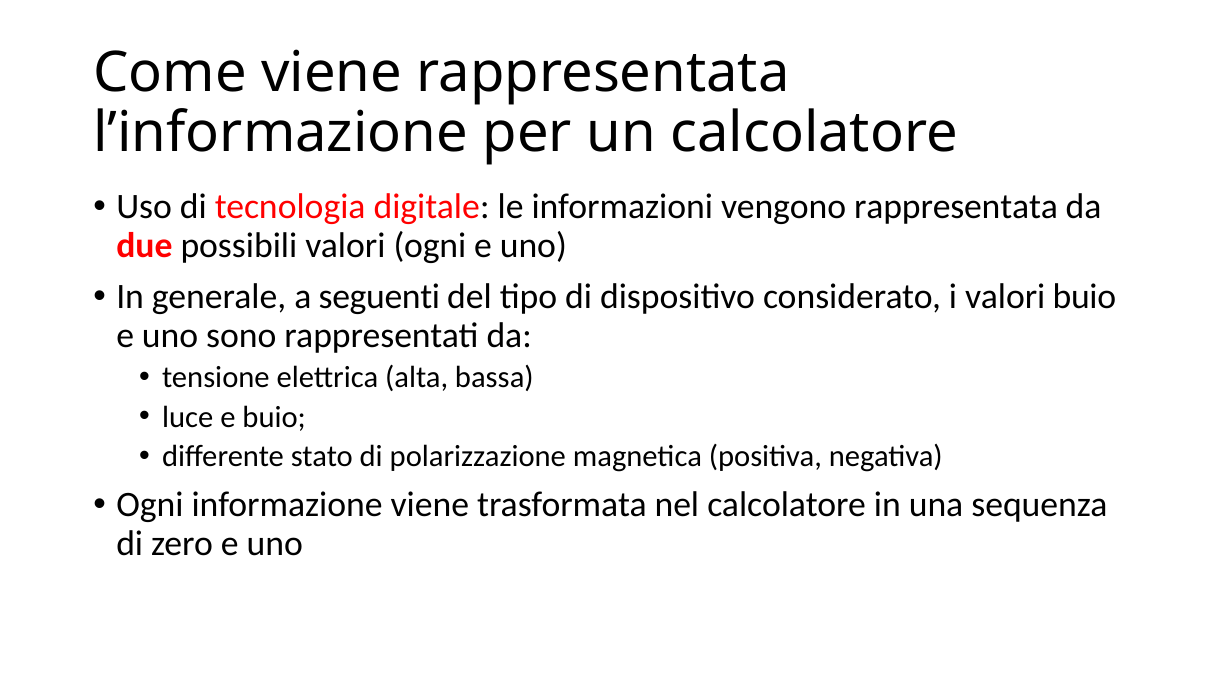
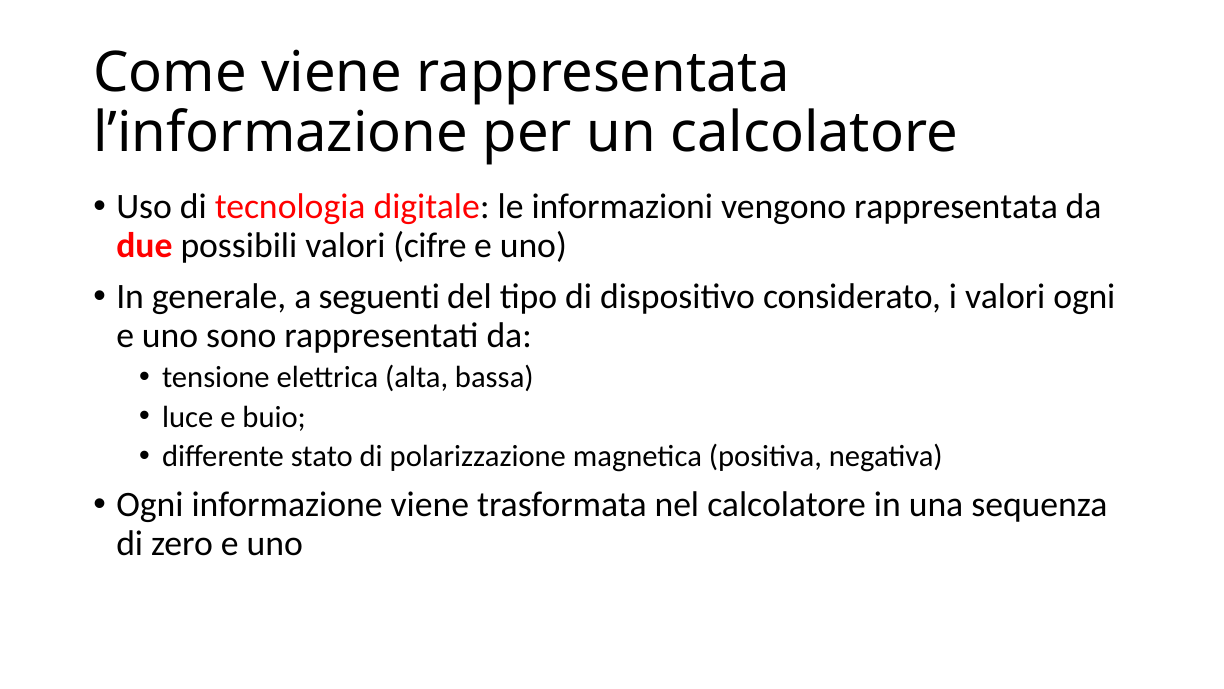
valori ogni: ogni -> cifre
valori buio: buio -> ogni
